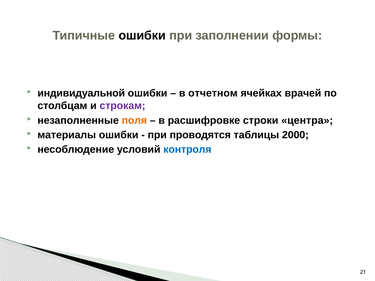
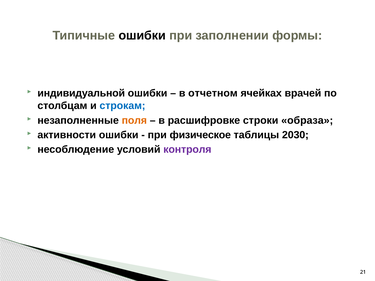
строкам colour: purple -> blue
центра: центра -> образа
материалы: материалы -> активности
проводятся: проводятся -> физическое
2000: 2000 -> 2030
контроля colour: blue -> purple
